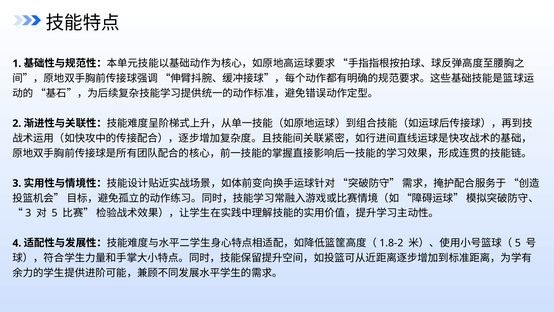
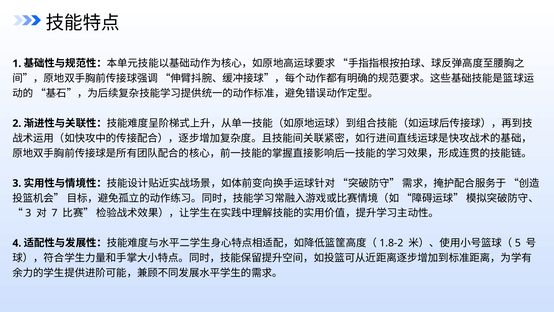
5: 5 -> 7
